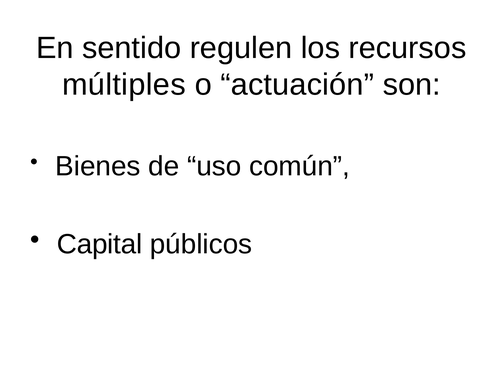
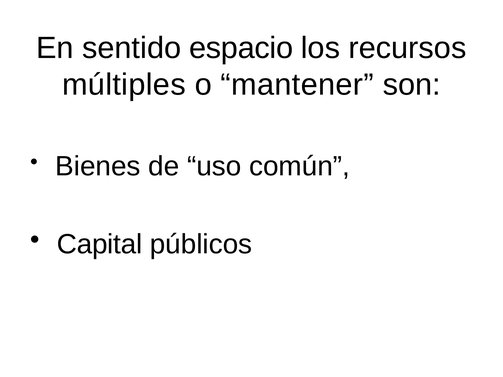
regulen: regulen -> espacio
actuación: actuación -> mantener
